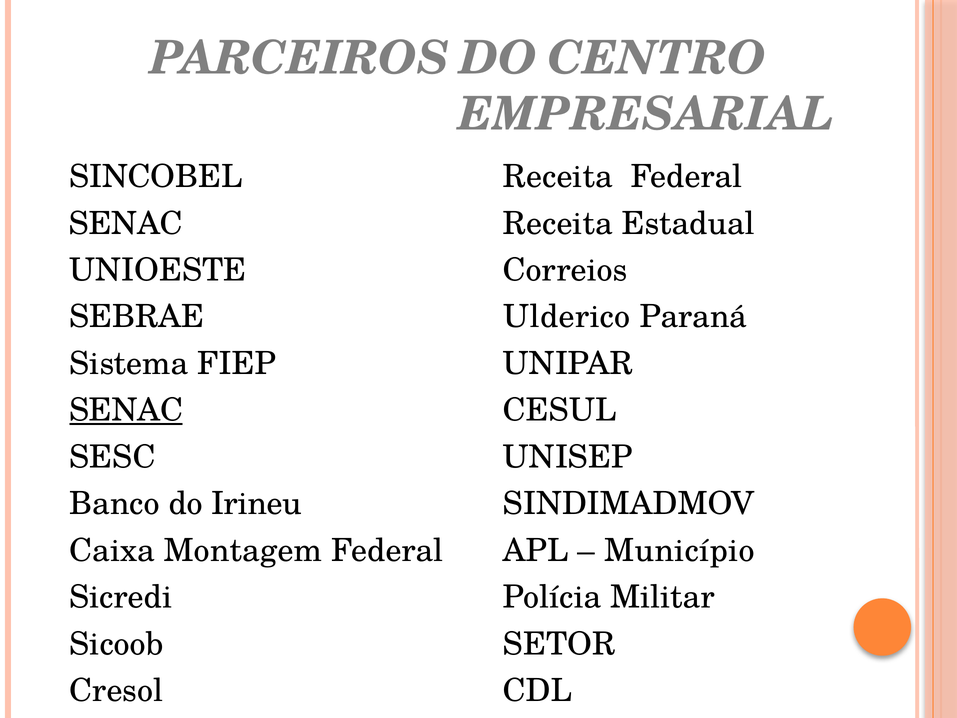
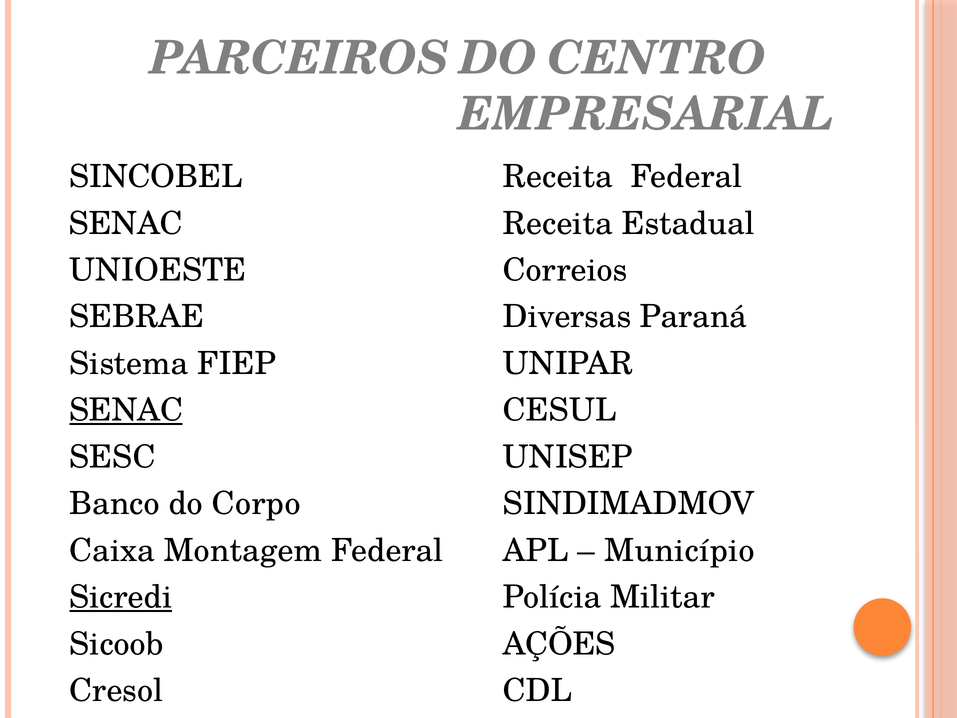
Ulderico: Ulderico -> Diversas
do Irineu: Irineu -> Corpo
Sicredi underline: none -> present
SETOR: SETOR -> AÇÕES
